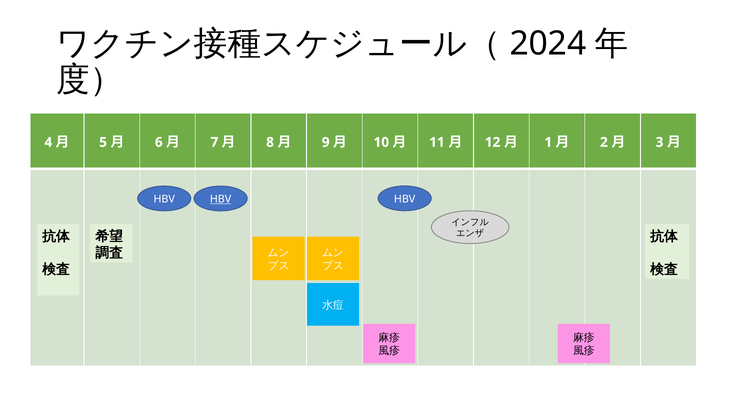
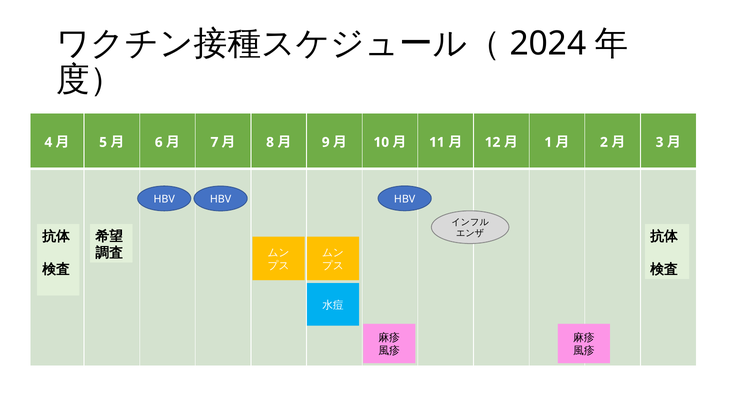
HBV at (221, 199) underline: present -> none
